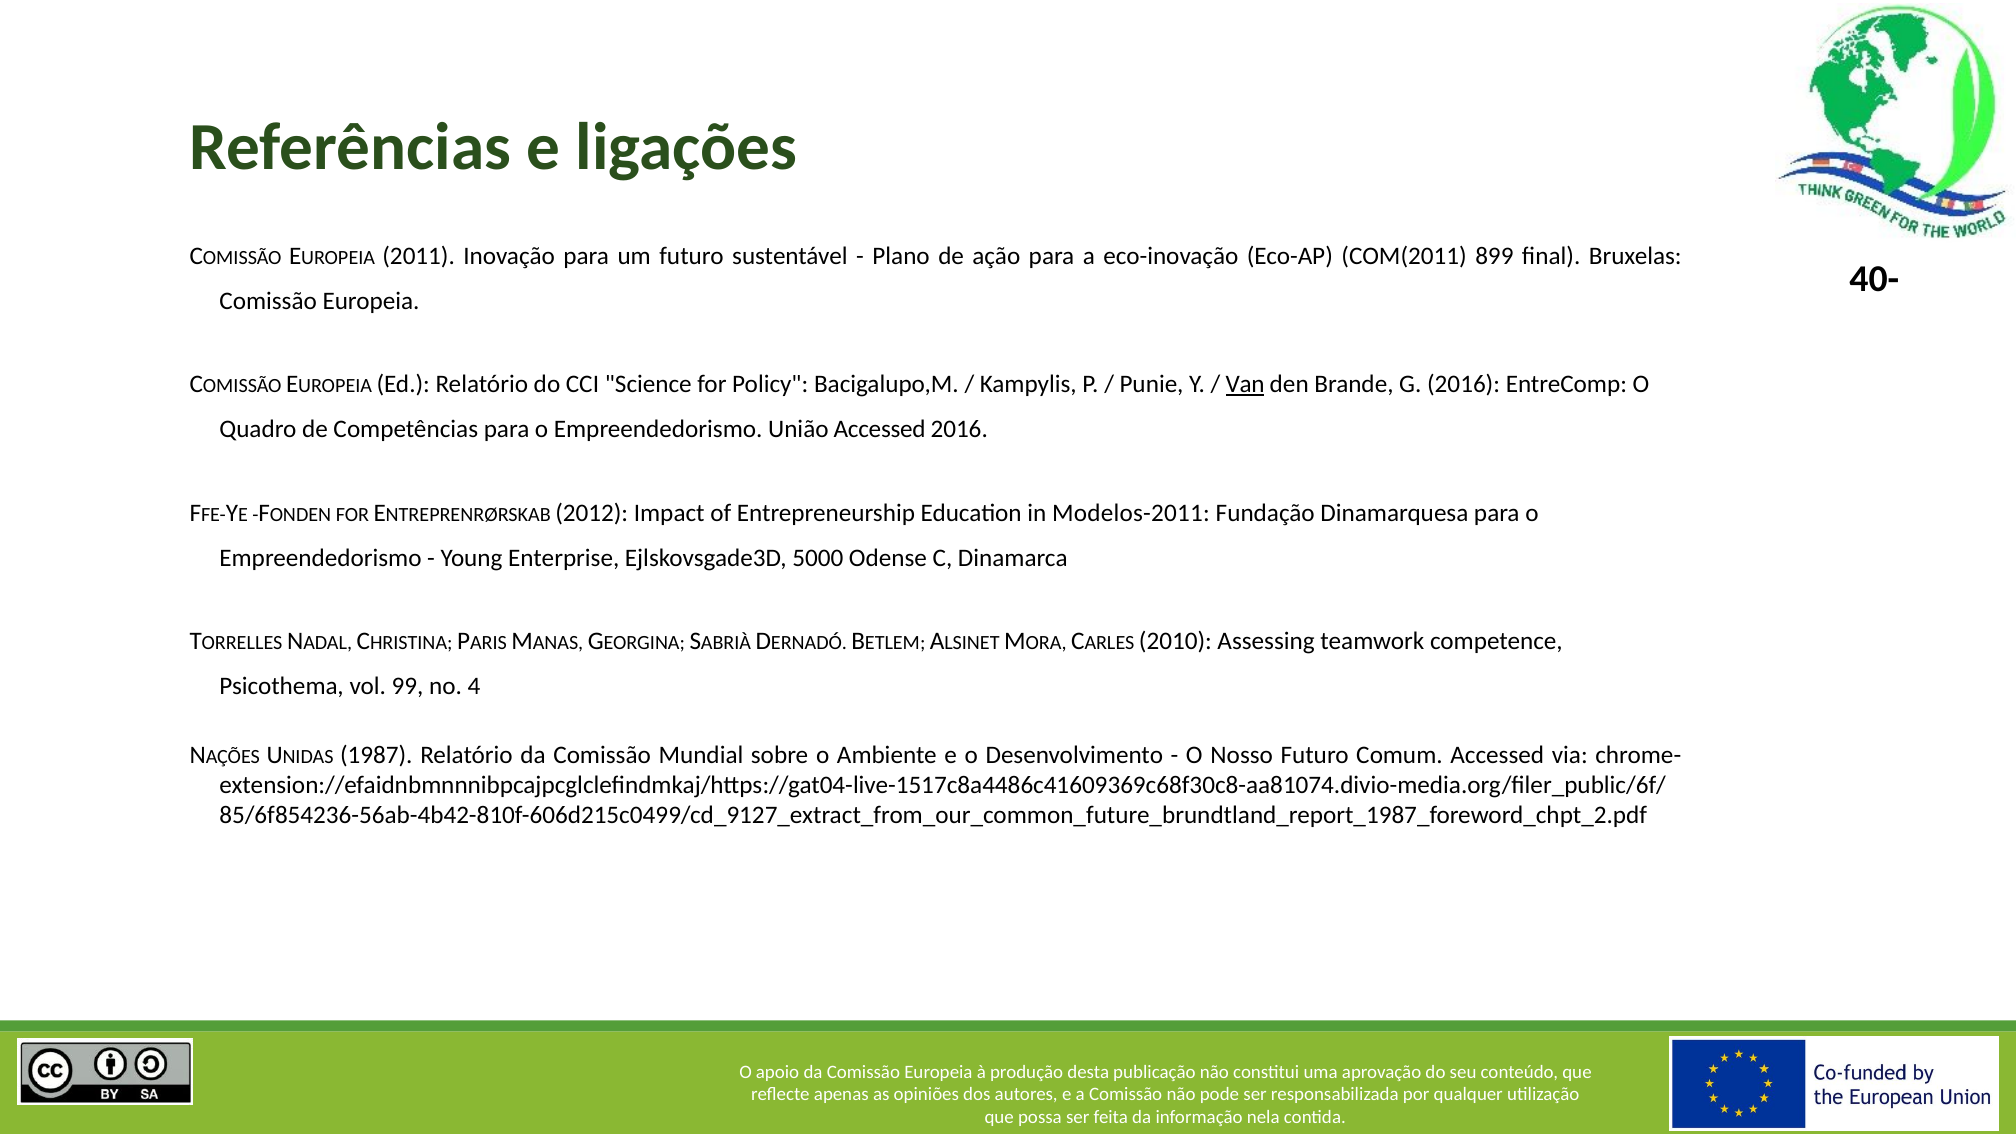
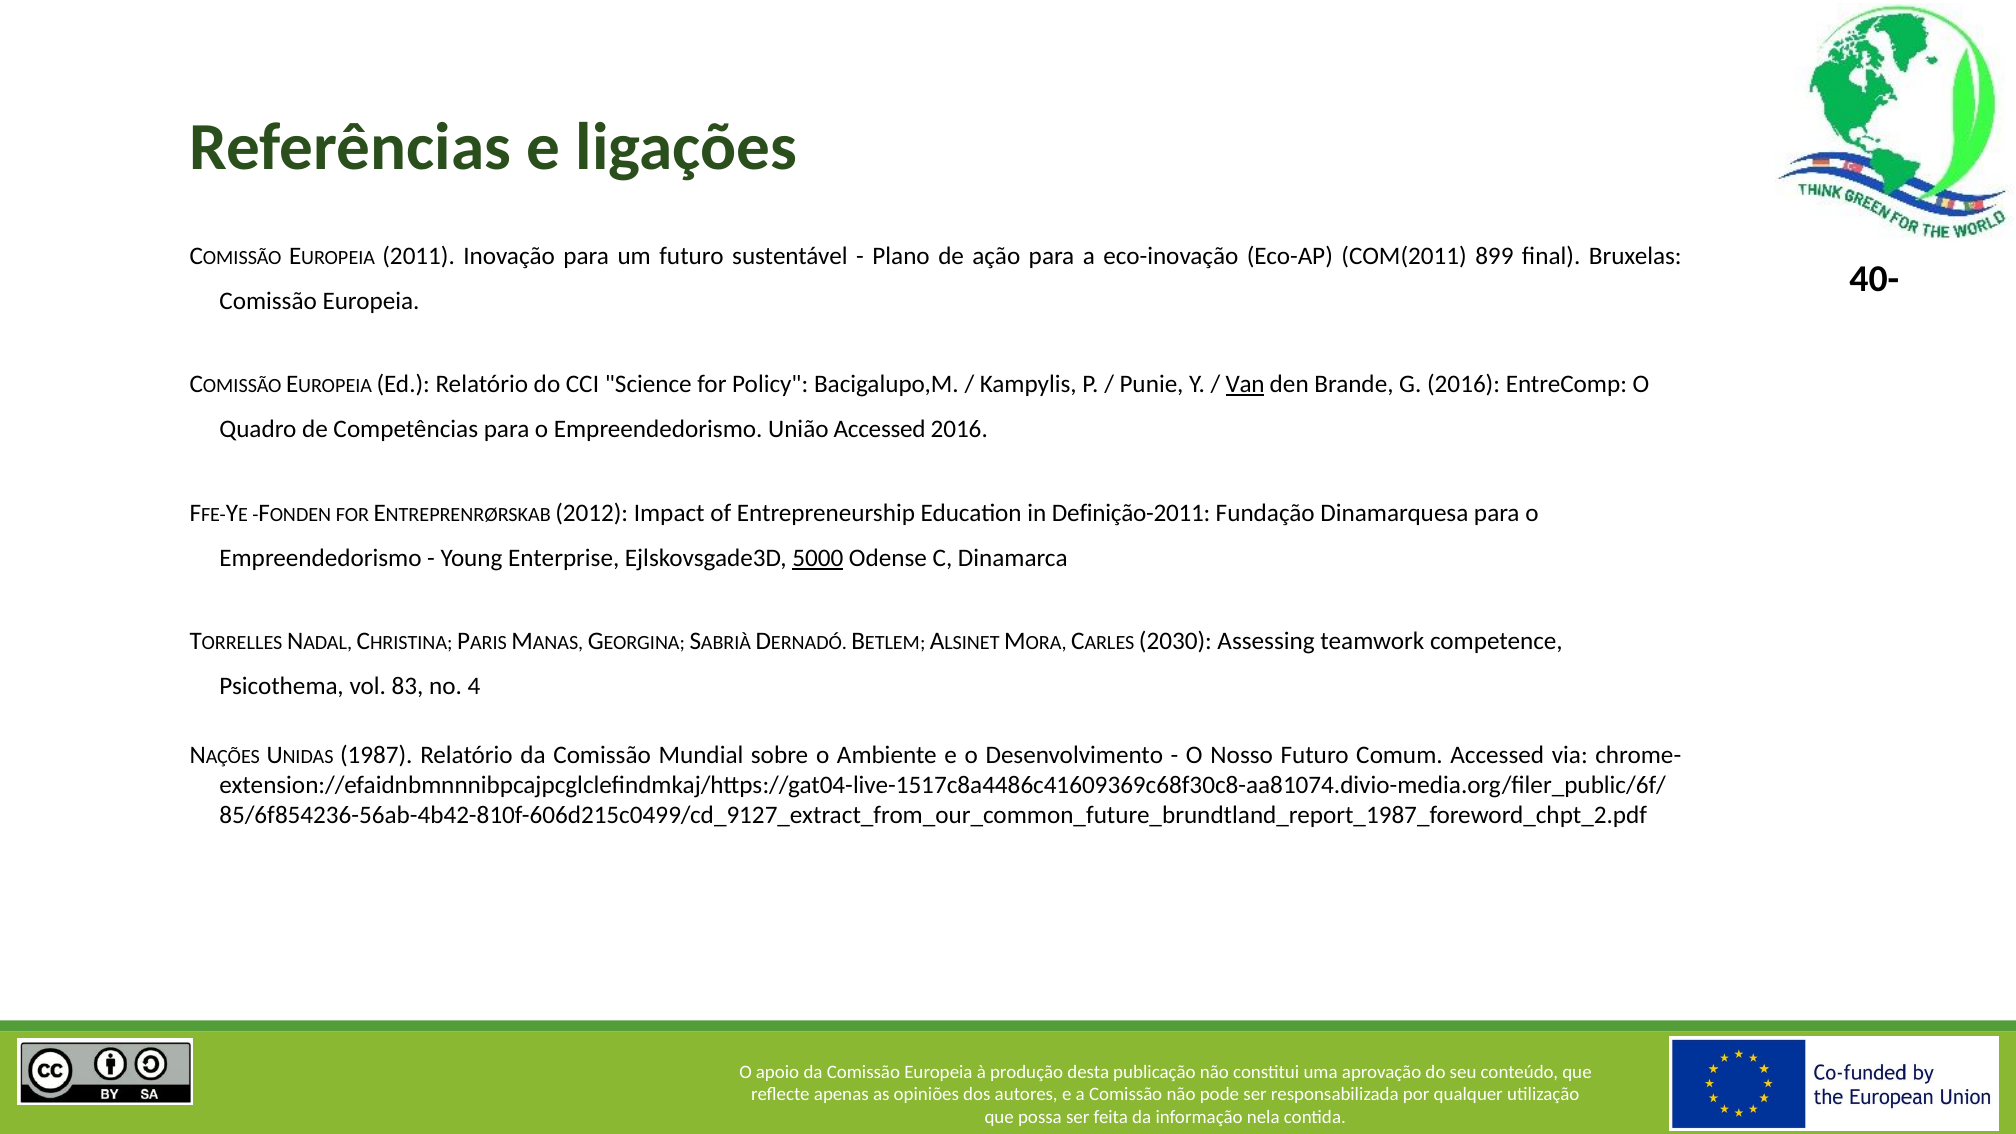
Modelos-2011: Modelos-2011 -> Definição-2011
5000 underline: none -> present
2010: 2010 -> 2030
99: 99 -> 83
